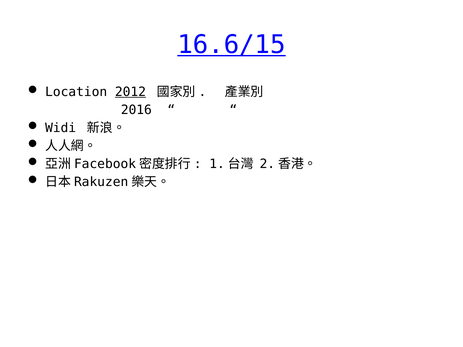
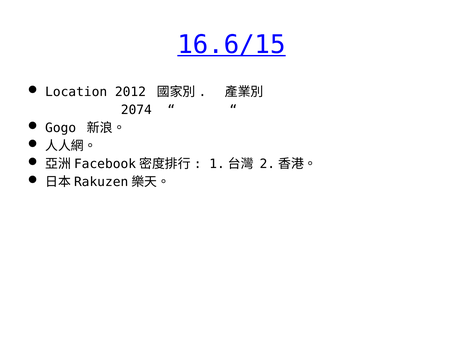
2012 underline: present -> none
2016: 2016 -> 2074
Widi: Widi -> Gogo
